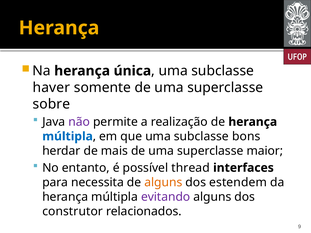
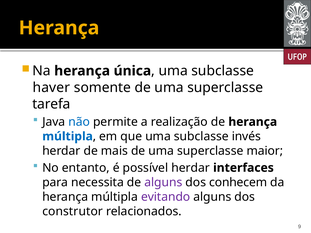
sobre: sobre -> tarefa
não colour: purple -> blue
bons: bons -> invés
possível thread: thread -> herdar
alguns at (163, 182) colour: orange -> purple
estendem: estendem -> conhecem
